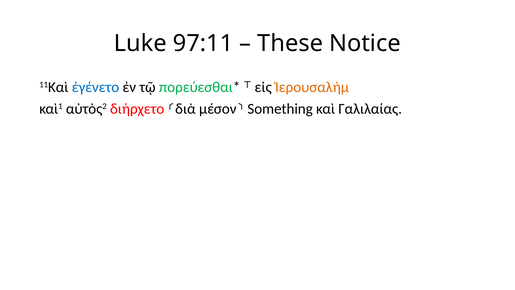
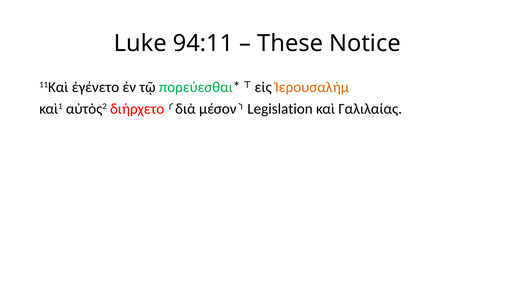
97:11: 97:11 -> 94:11
ἐγένετο colour: blue -> black
Something: Something -> Legislation
